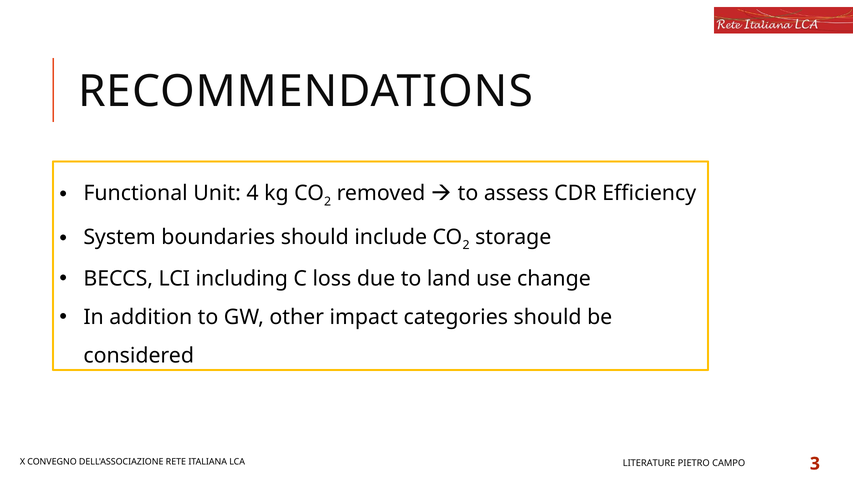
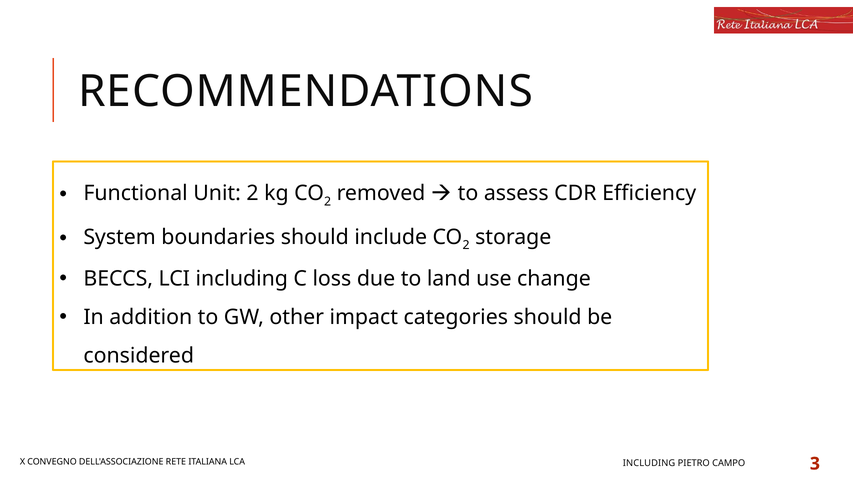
Unit 4: 4 -> 2
LITERATURE at (649, 463): LITERATURE -> INCLUDING
